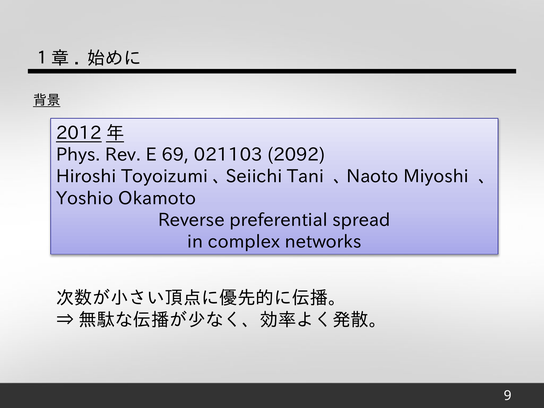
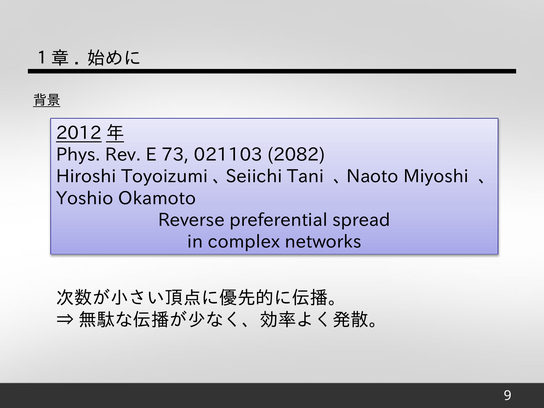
69: 69 -> 73
2092: 2092 -> 2082
